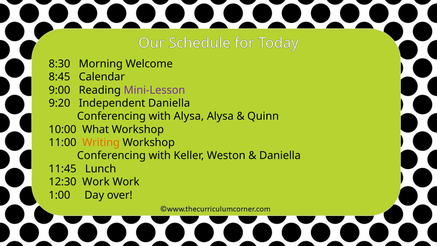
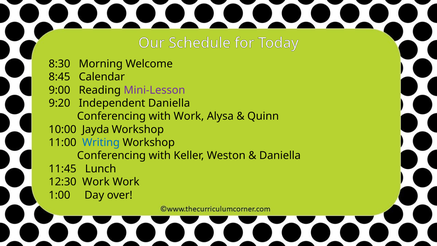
with Alysa: Alysa -> Work
What: What -> Jayda
Writing colour: orange -> blue
